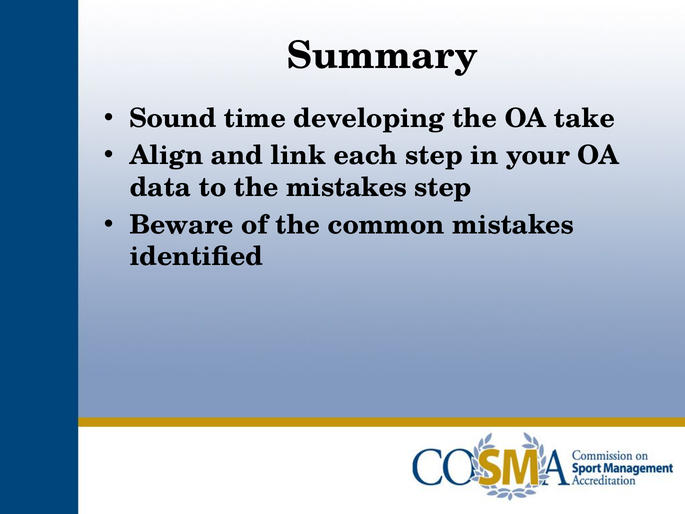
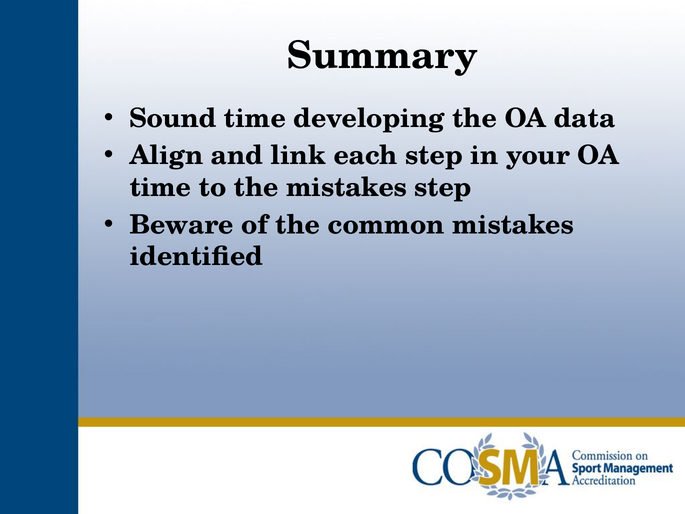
take: take -> data
data at (160, 187): data -> time
